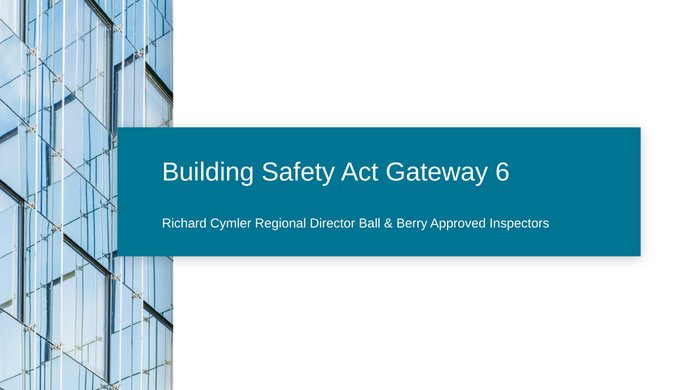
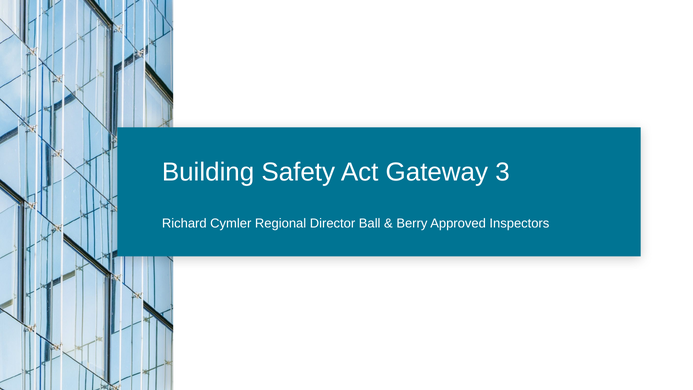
6: 6 -> 3
